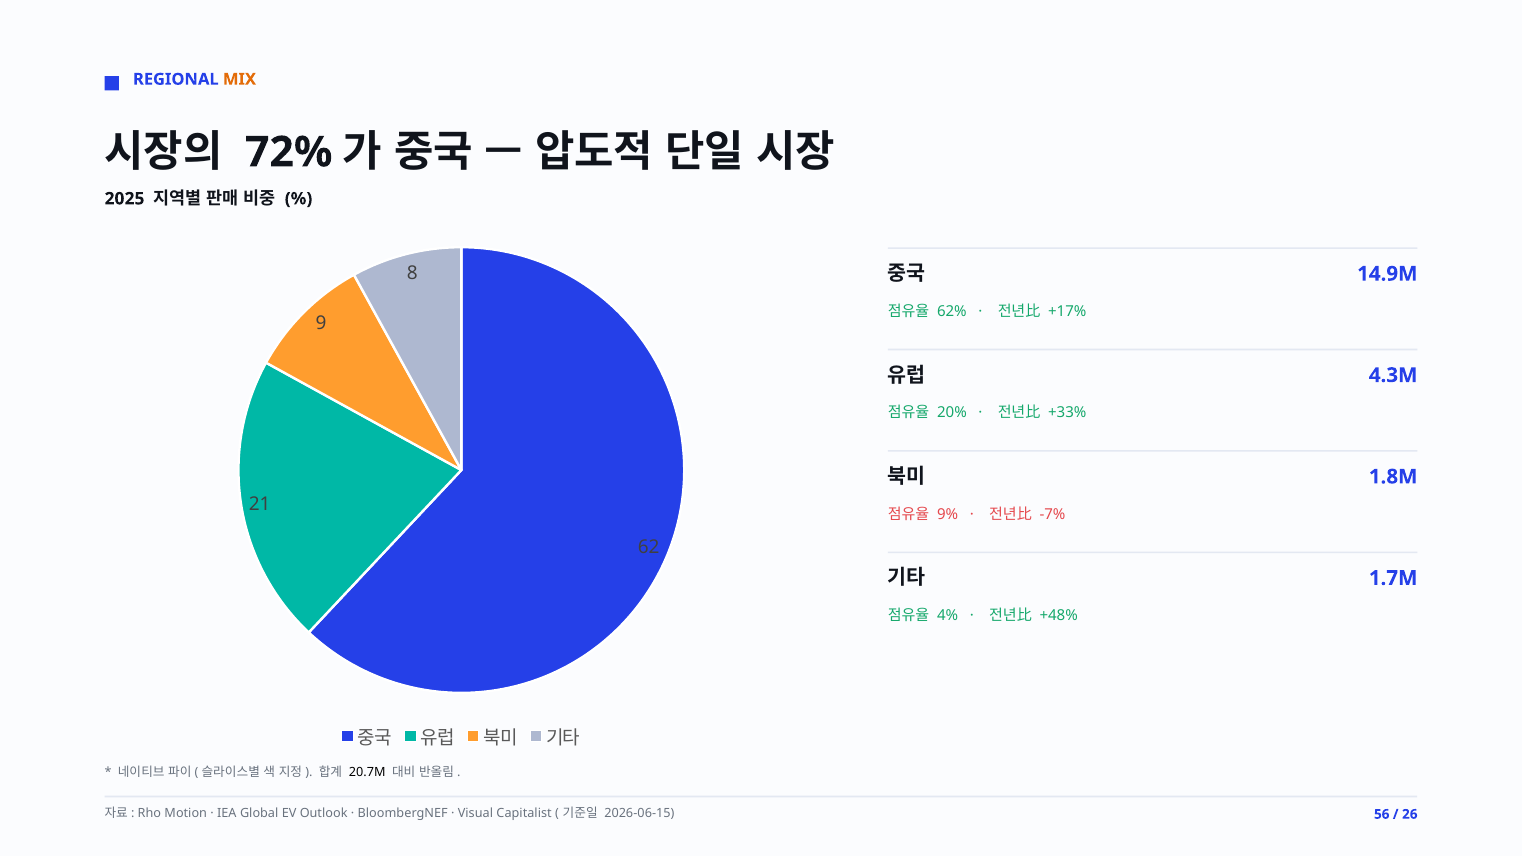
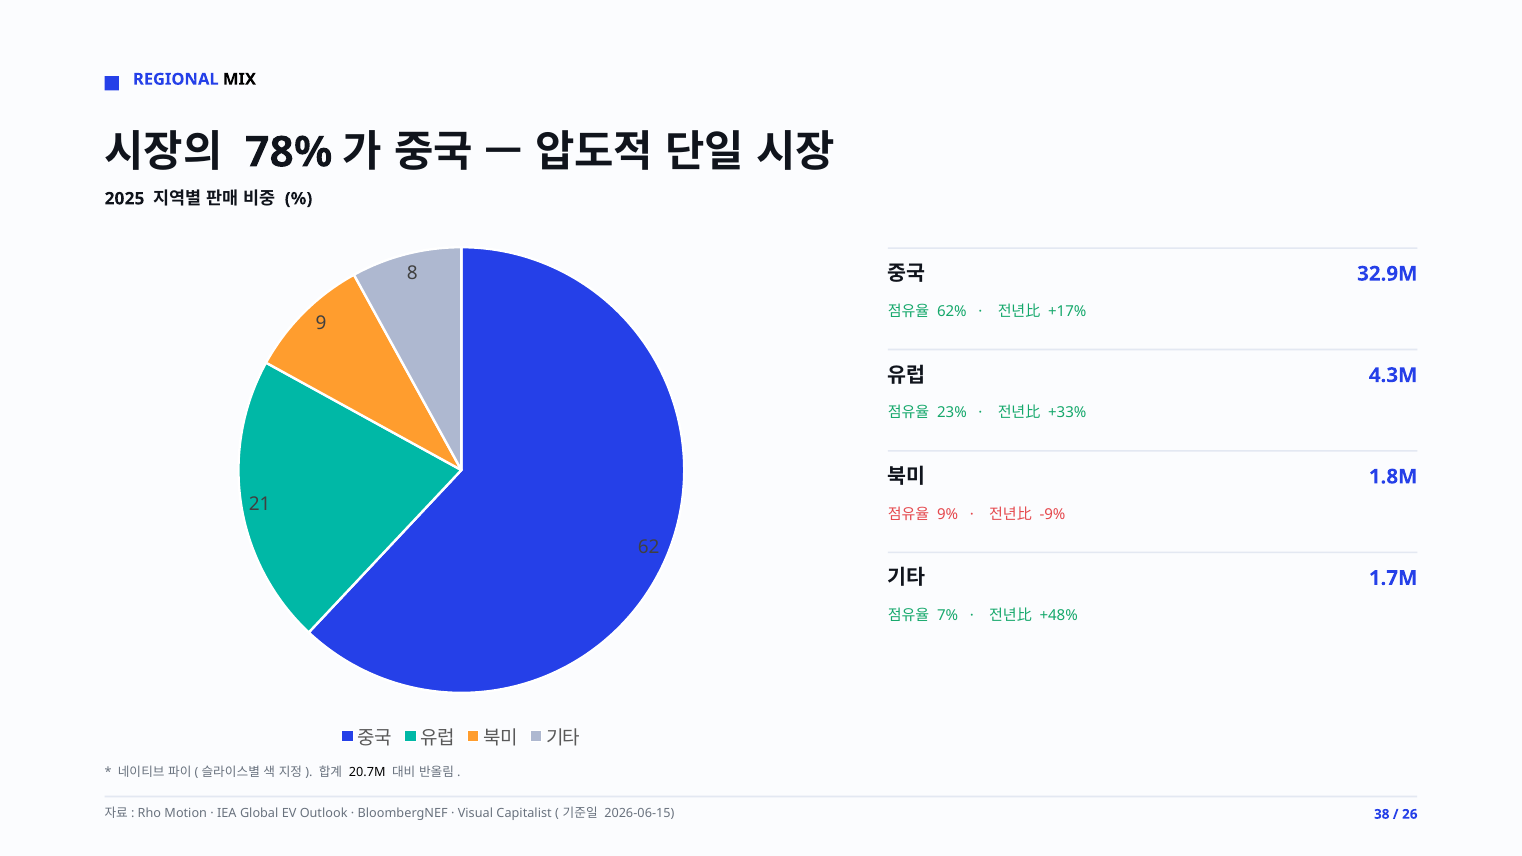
MIX colour: orange -> black
72%: 72% -> 78%
14.9M: 14.9M -> 32.9M
20%: 20% -> 23%
-7%: -7% -> -9%
4%: 4% -> 7%
56: 56 -> 38
